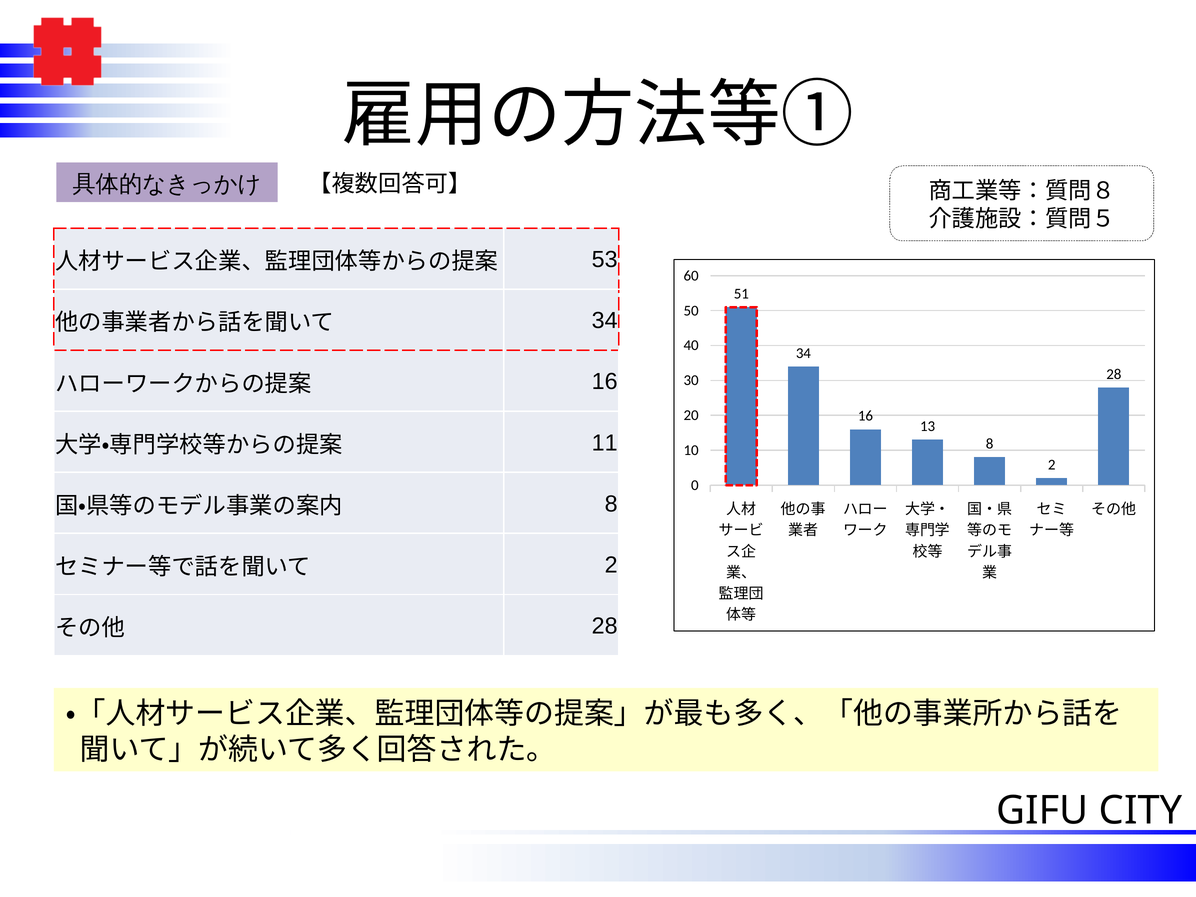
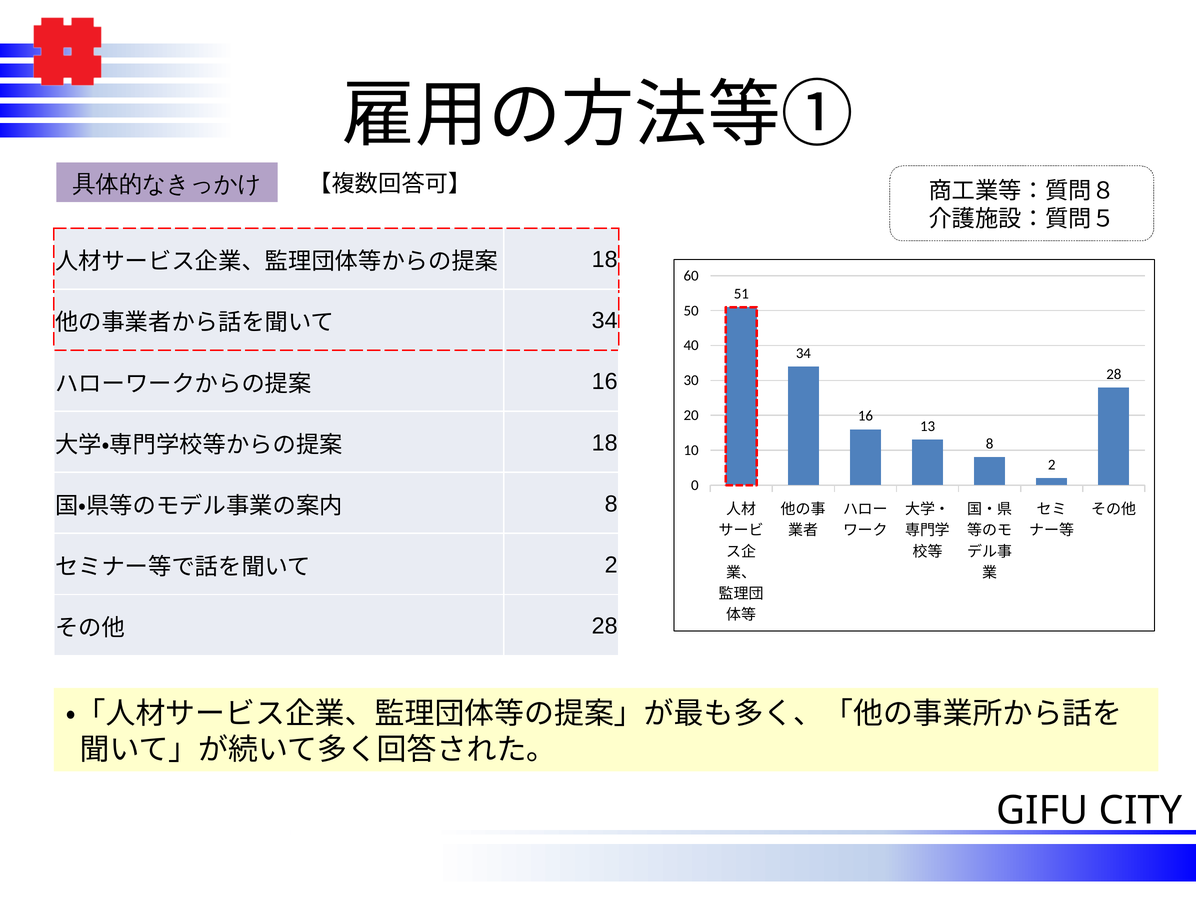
53 at (605, 260): 53 -> 18
11 at (605, 443): 11 -> 18
